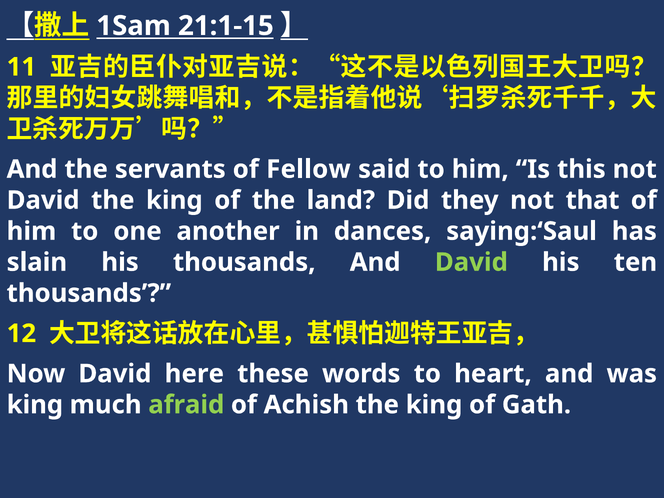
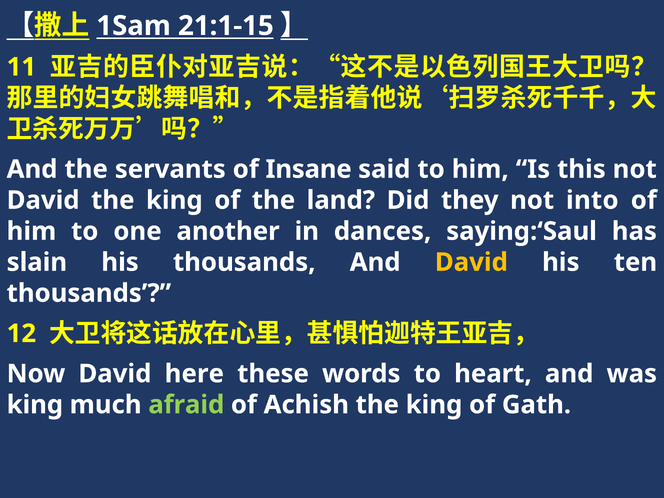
Fellow: Fellow -> Insane
that: that -> into
David at (471, 262) colour: light green -> yellow
